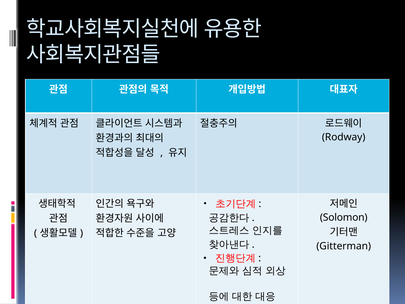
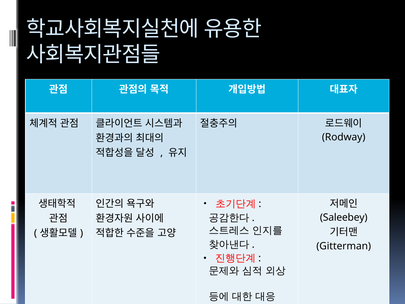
Solomon: Solomon -> Saleebey
